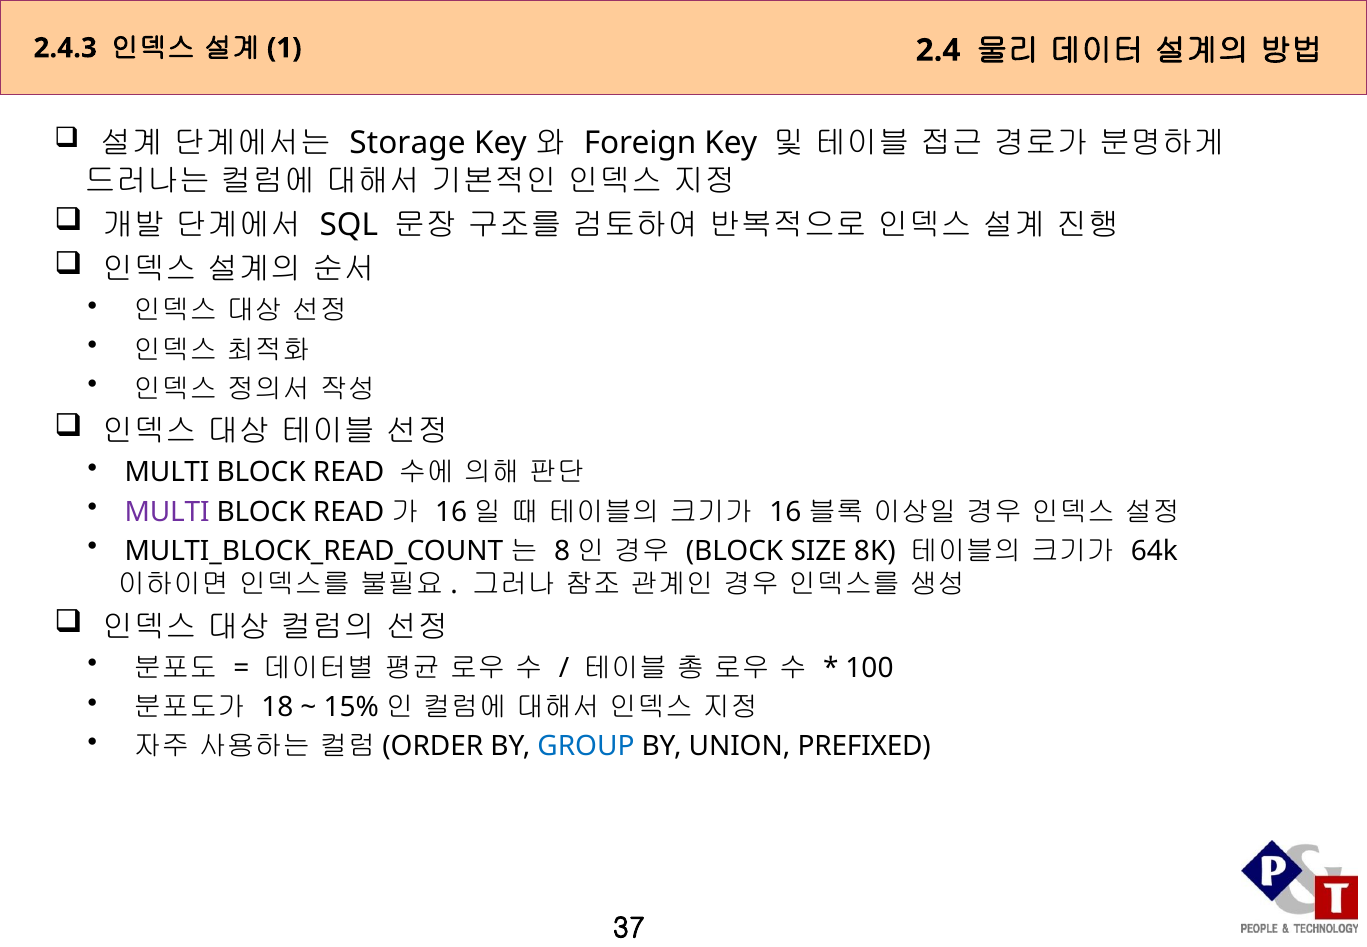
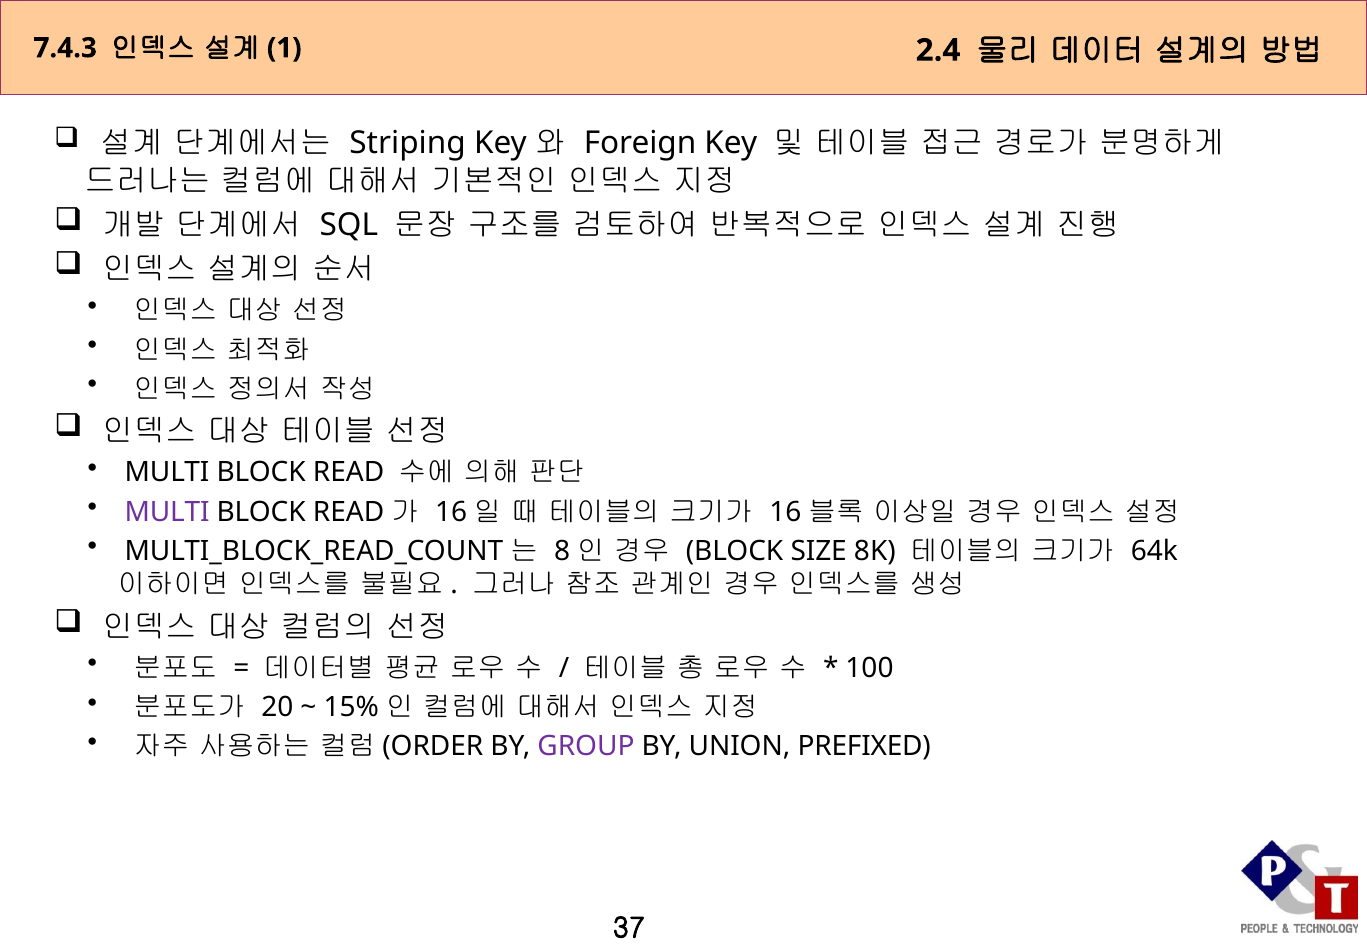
2.4.3: 2.4.3 -> 7.4.3
Storage: Storage -> Striping
18: 18 -> 20
GROUP colour: blue -> purple
